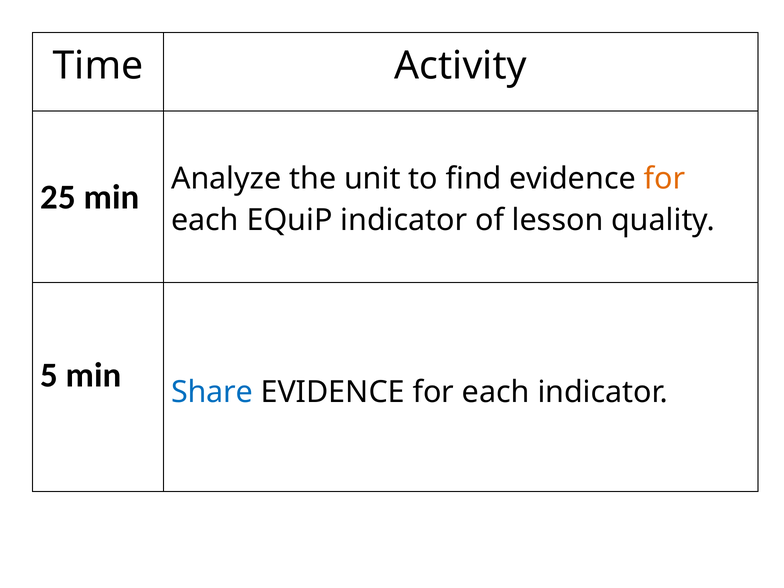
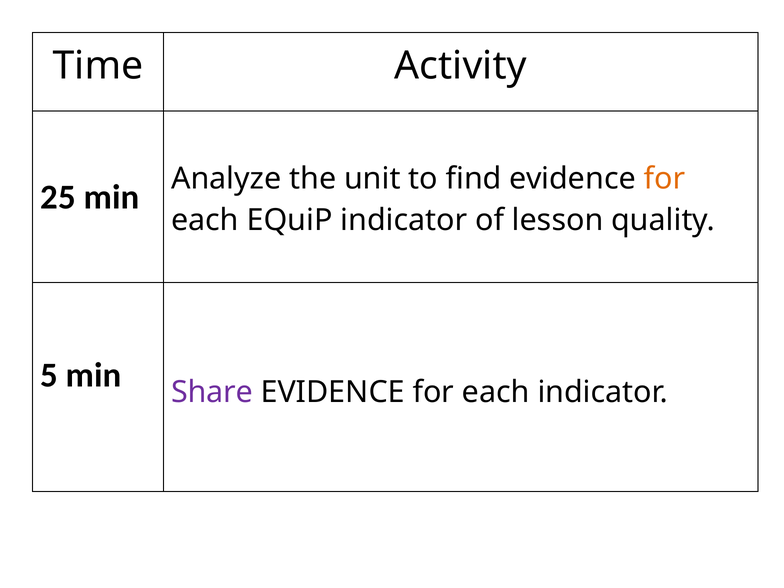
Share colour: blue -> purple
